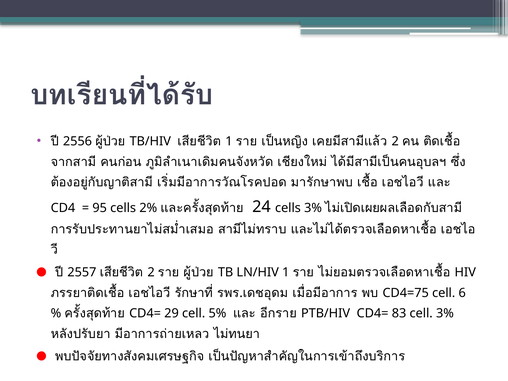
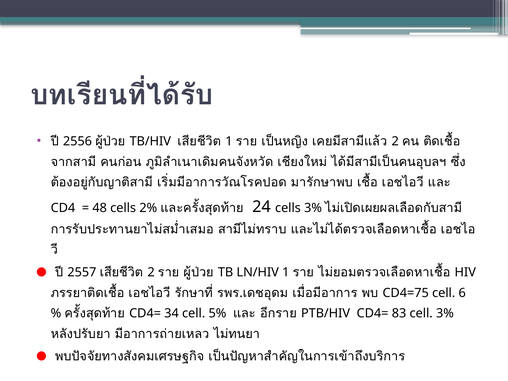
95: 95 -> 48
29: 29 -> 34
